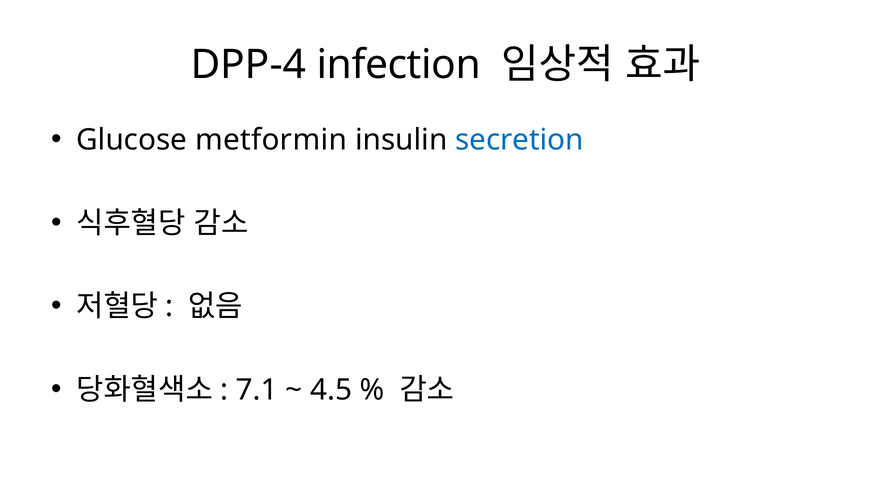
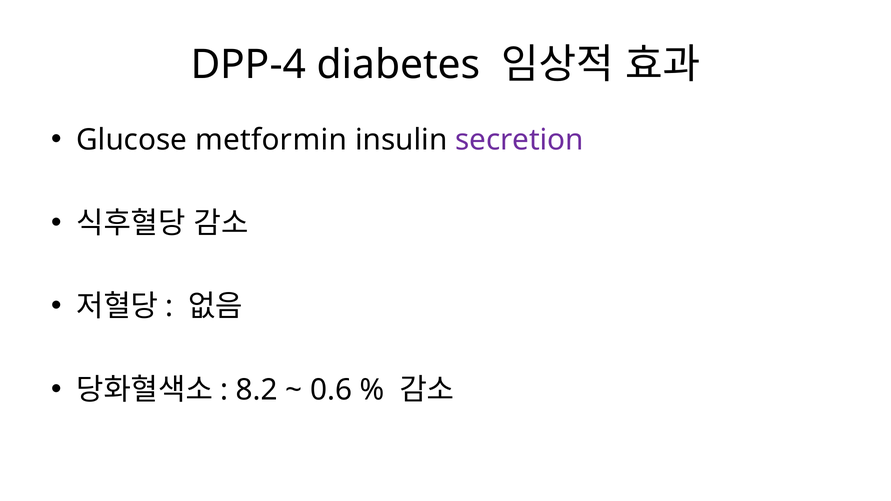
infection: infection -> diabetes
secretion colour: blue -> purple
7.1: 7.1 -> 8.2
4.5: 4.5 -> 0.6
